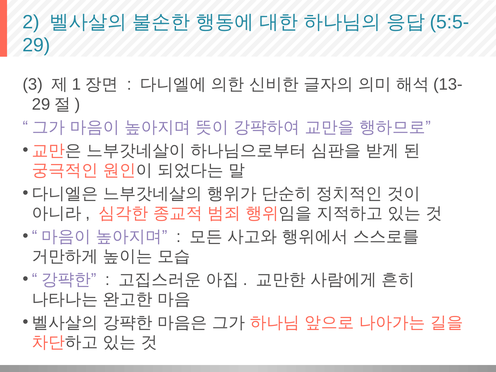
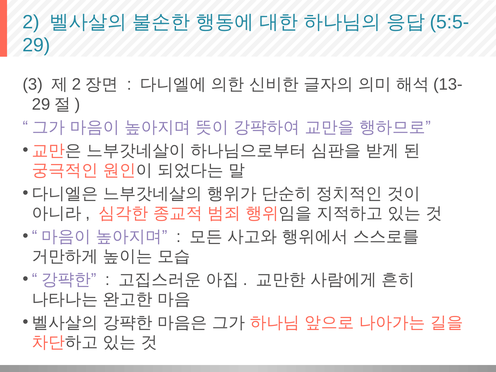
1 at (76, 85): 1 -> 2
